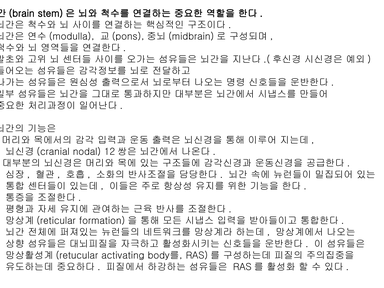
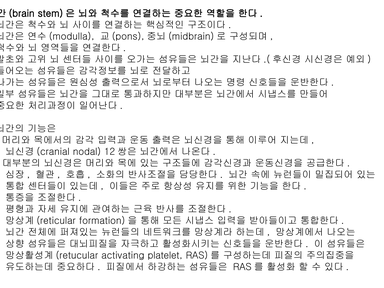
body를: body를 -> platelet
